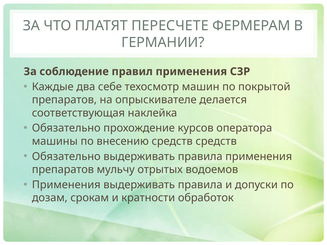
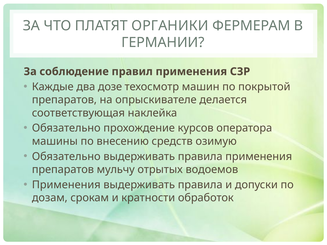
ПЕРЕСЧЕТЕ: ПЕРЕСЧЕТЕ -> ОРГАНИКИ
себе: себе -> дозе
средств средств: средств -> озимую
